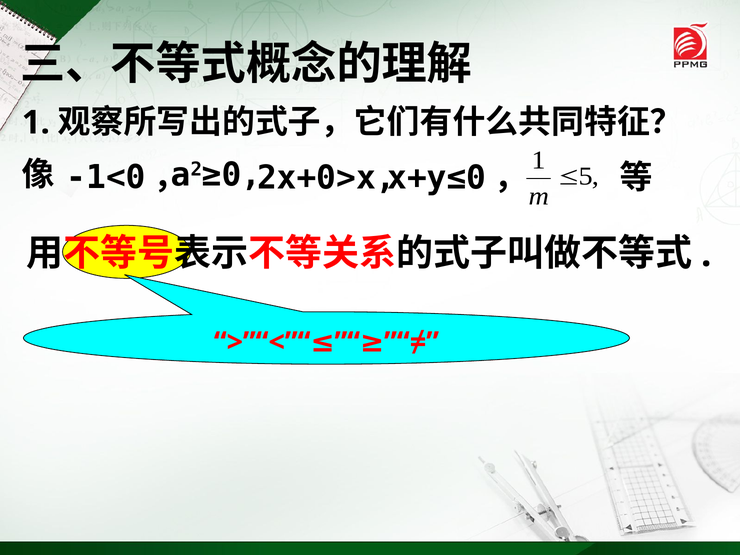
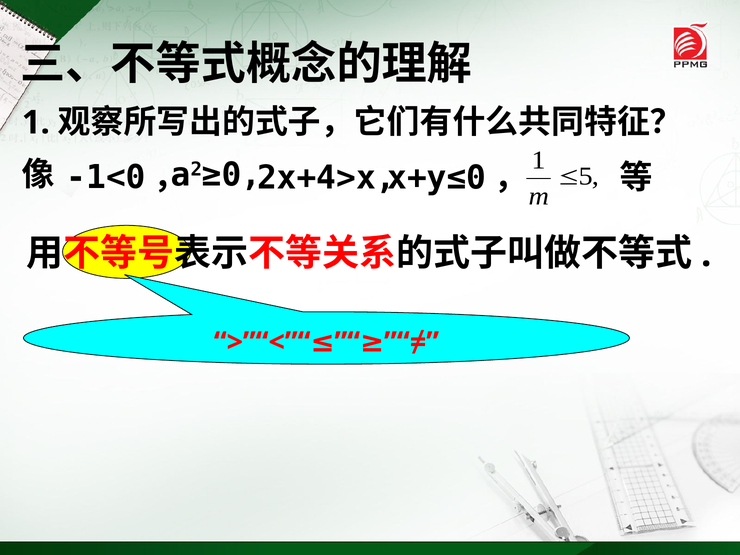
2x+0>x: 2x+0>x -> 2x+4>x
